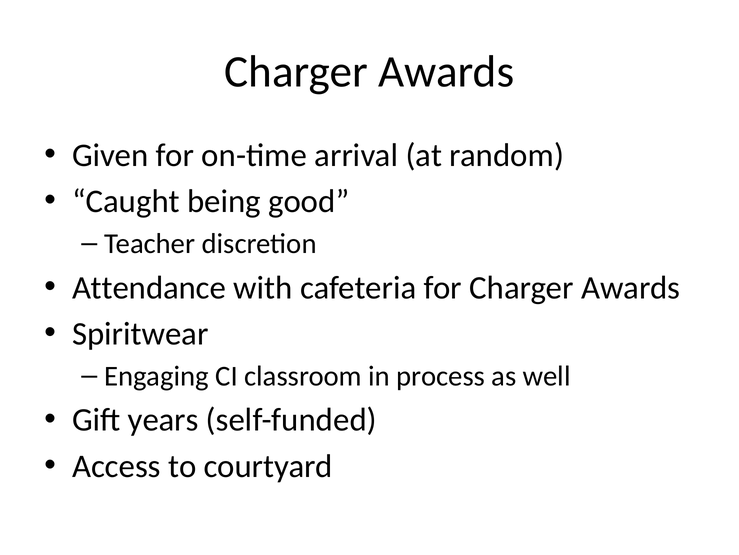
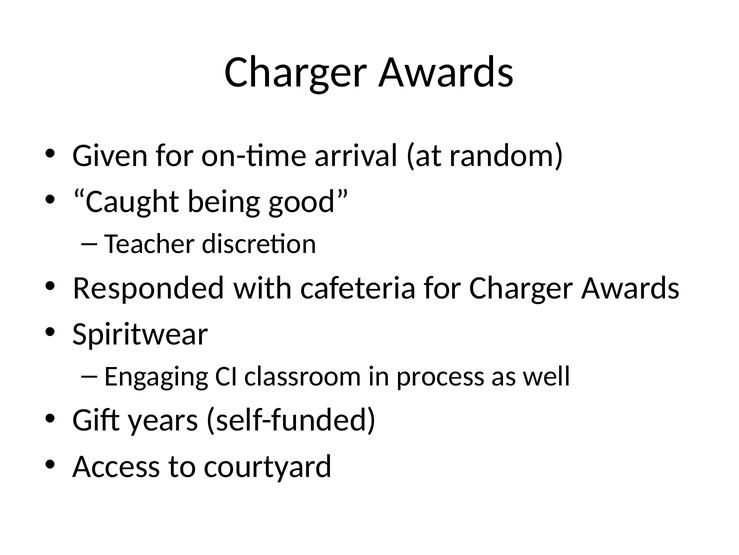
Attendance: Attendance -> Responded
